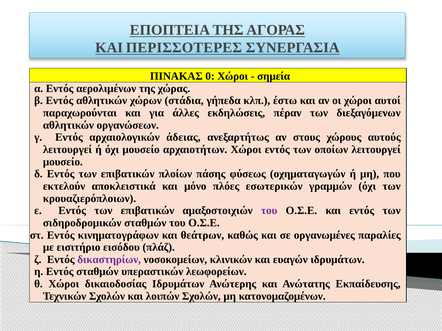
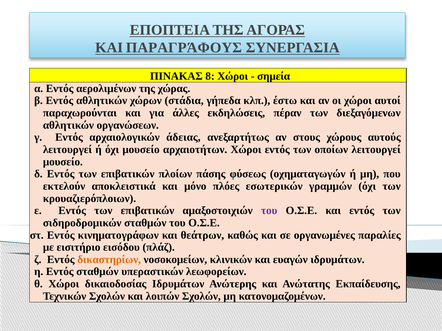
ΠΕΡΙΣΣΟΤΕΡΕΣ: ΠΕΡΙΣΣΟΤΕΡΕΣ -> ΠΑΡΑΓΡΆΦΟΥΣ
0: 0 -> 8
δικαστηρίων colour: purple -> orange
